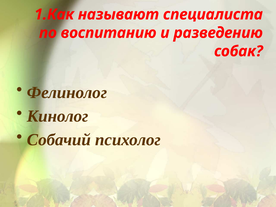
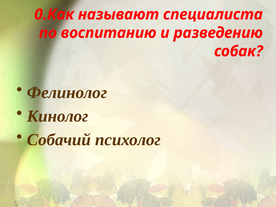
1.Как: 1.Как -> 0.Как
